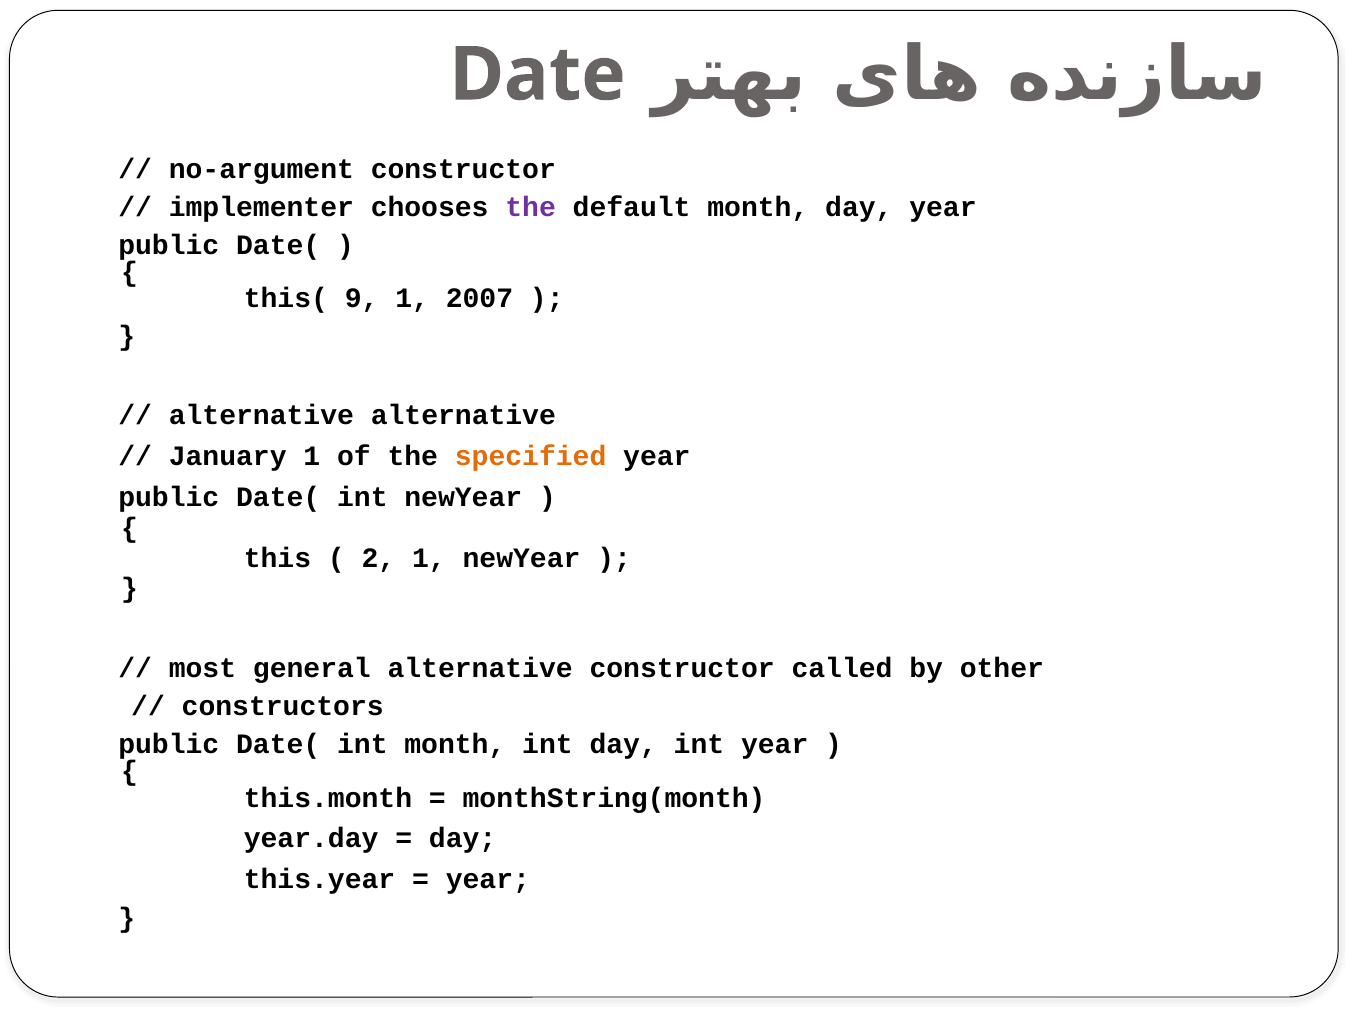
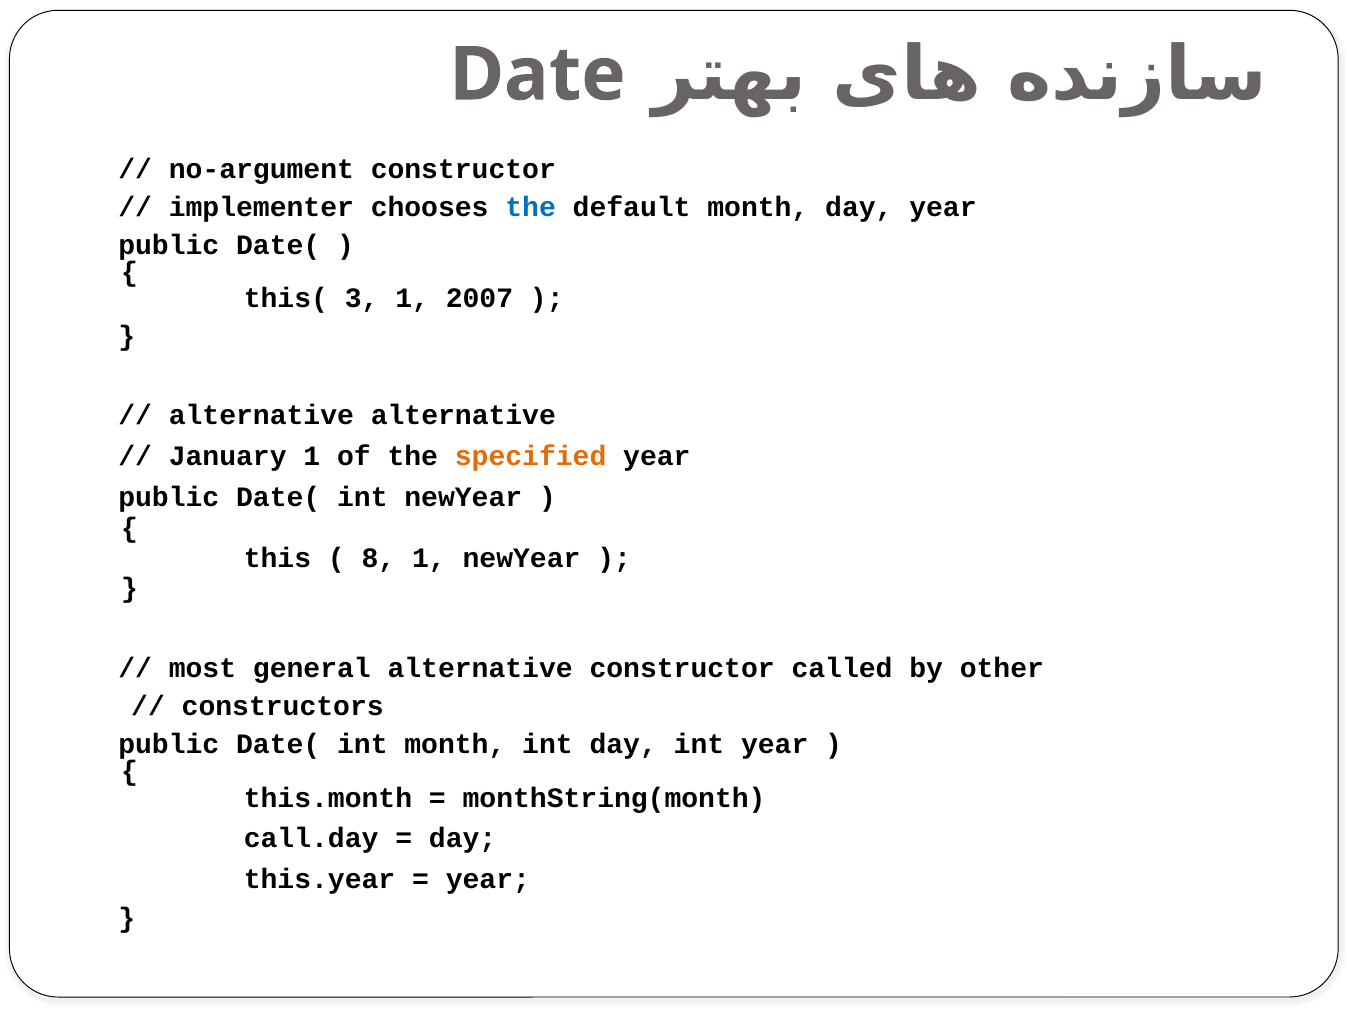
the at (531, 207) colour: purple -> blue
9: 9 -> 3
2 at (378, 558): 2 -> 8
year.day: year.day -> call.day
